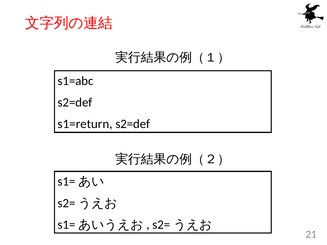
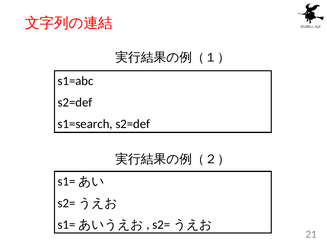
s1=return: s1=return -> s1=search
